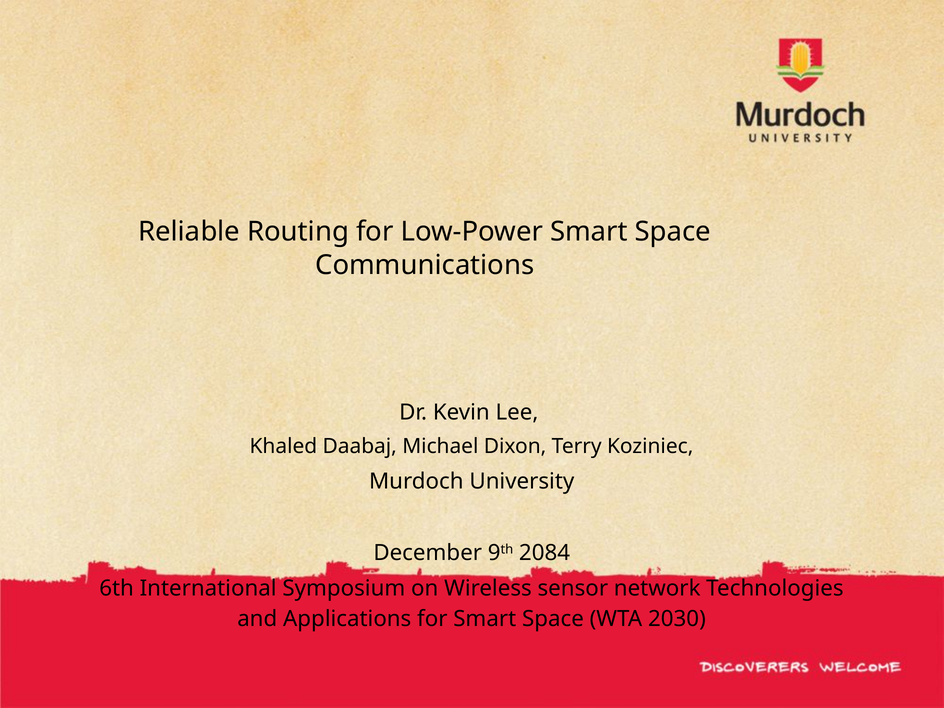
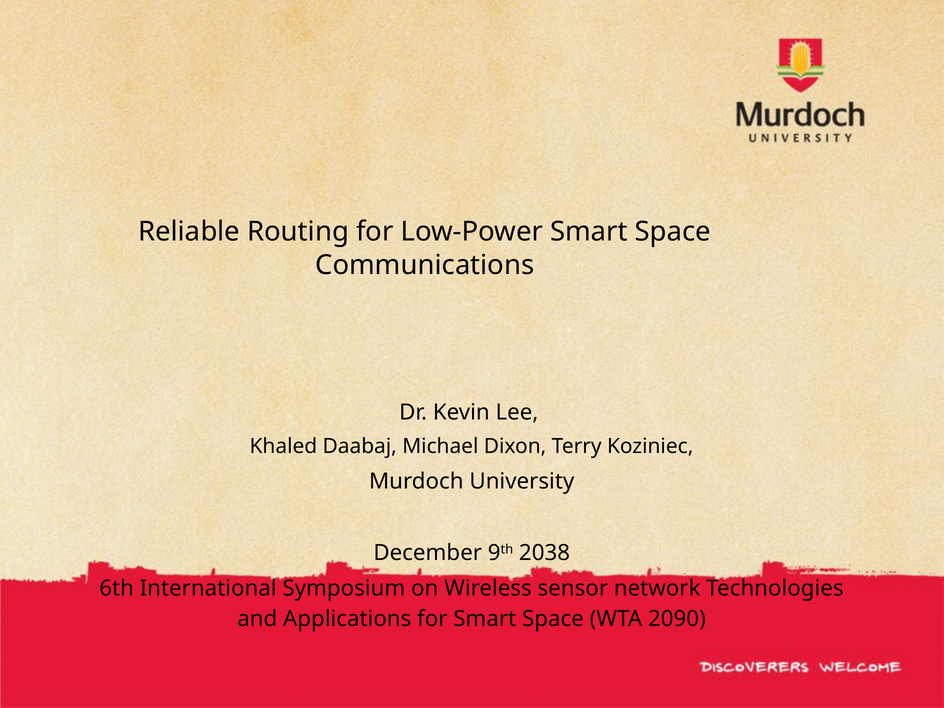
2084: 2084 -> 2038
2030: 2030 -> 2090
